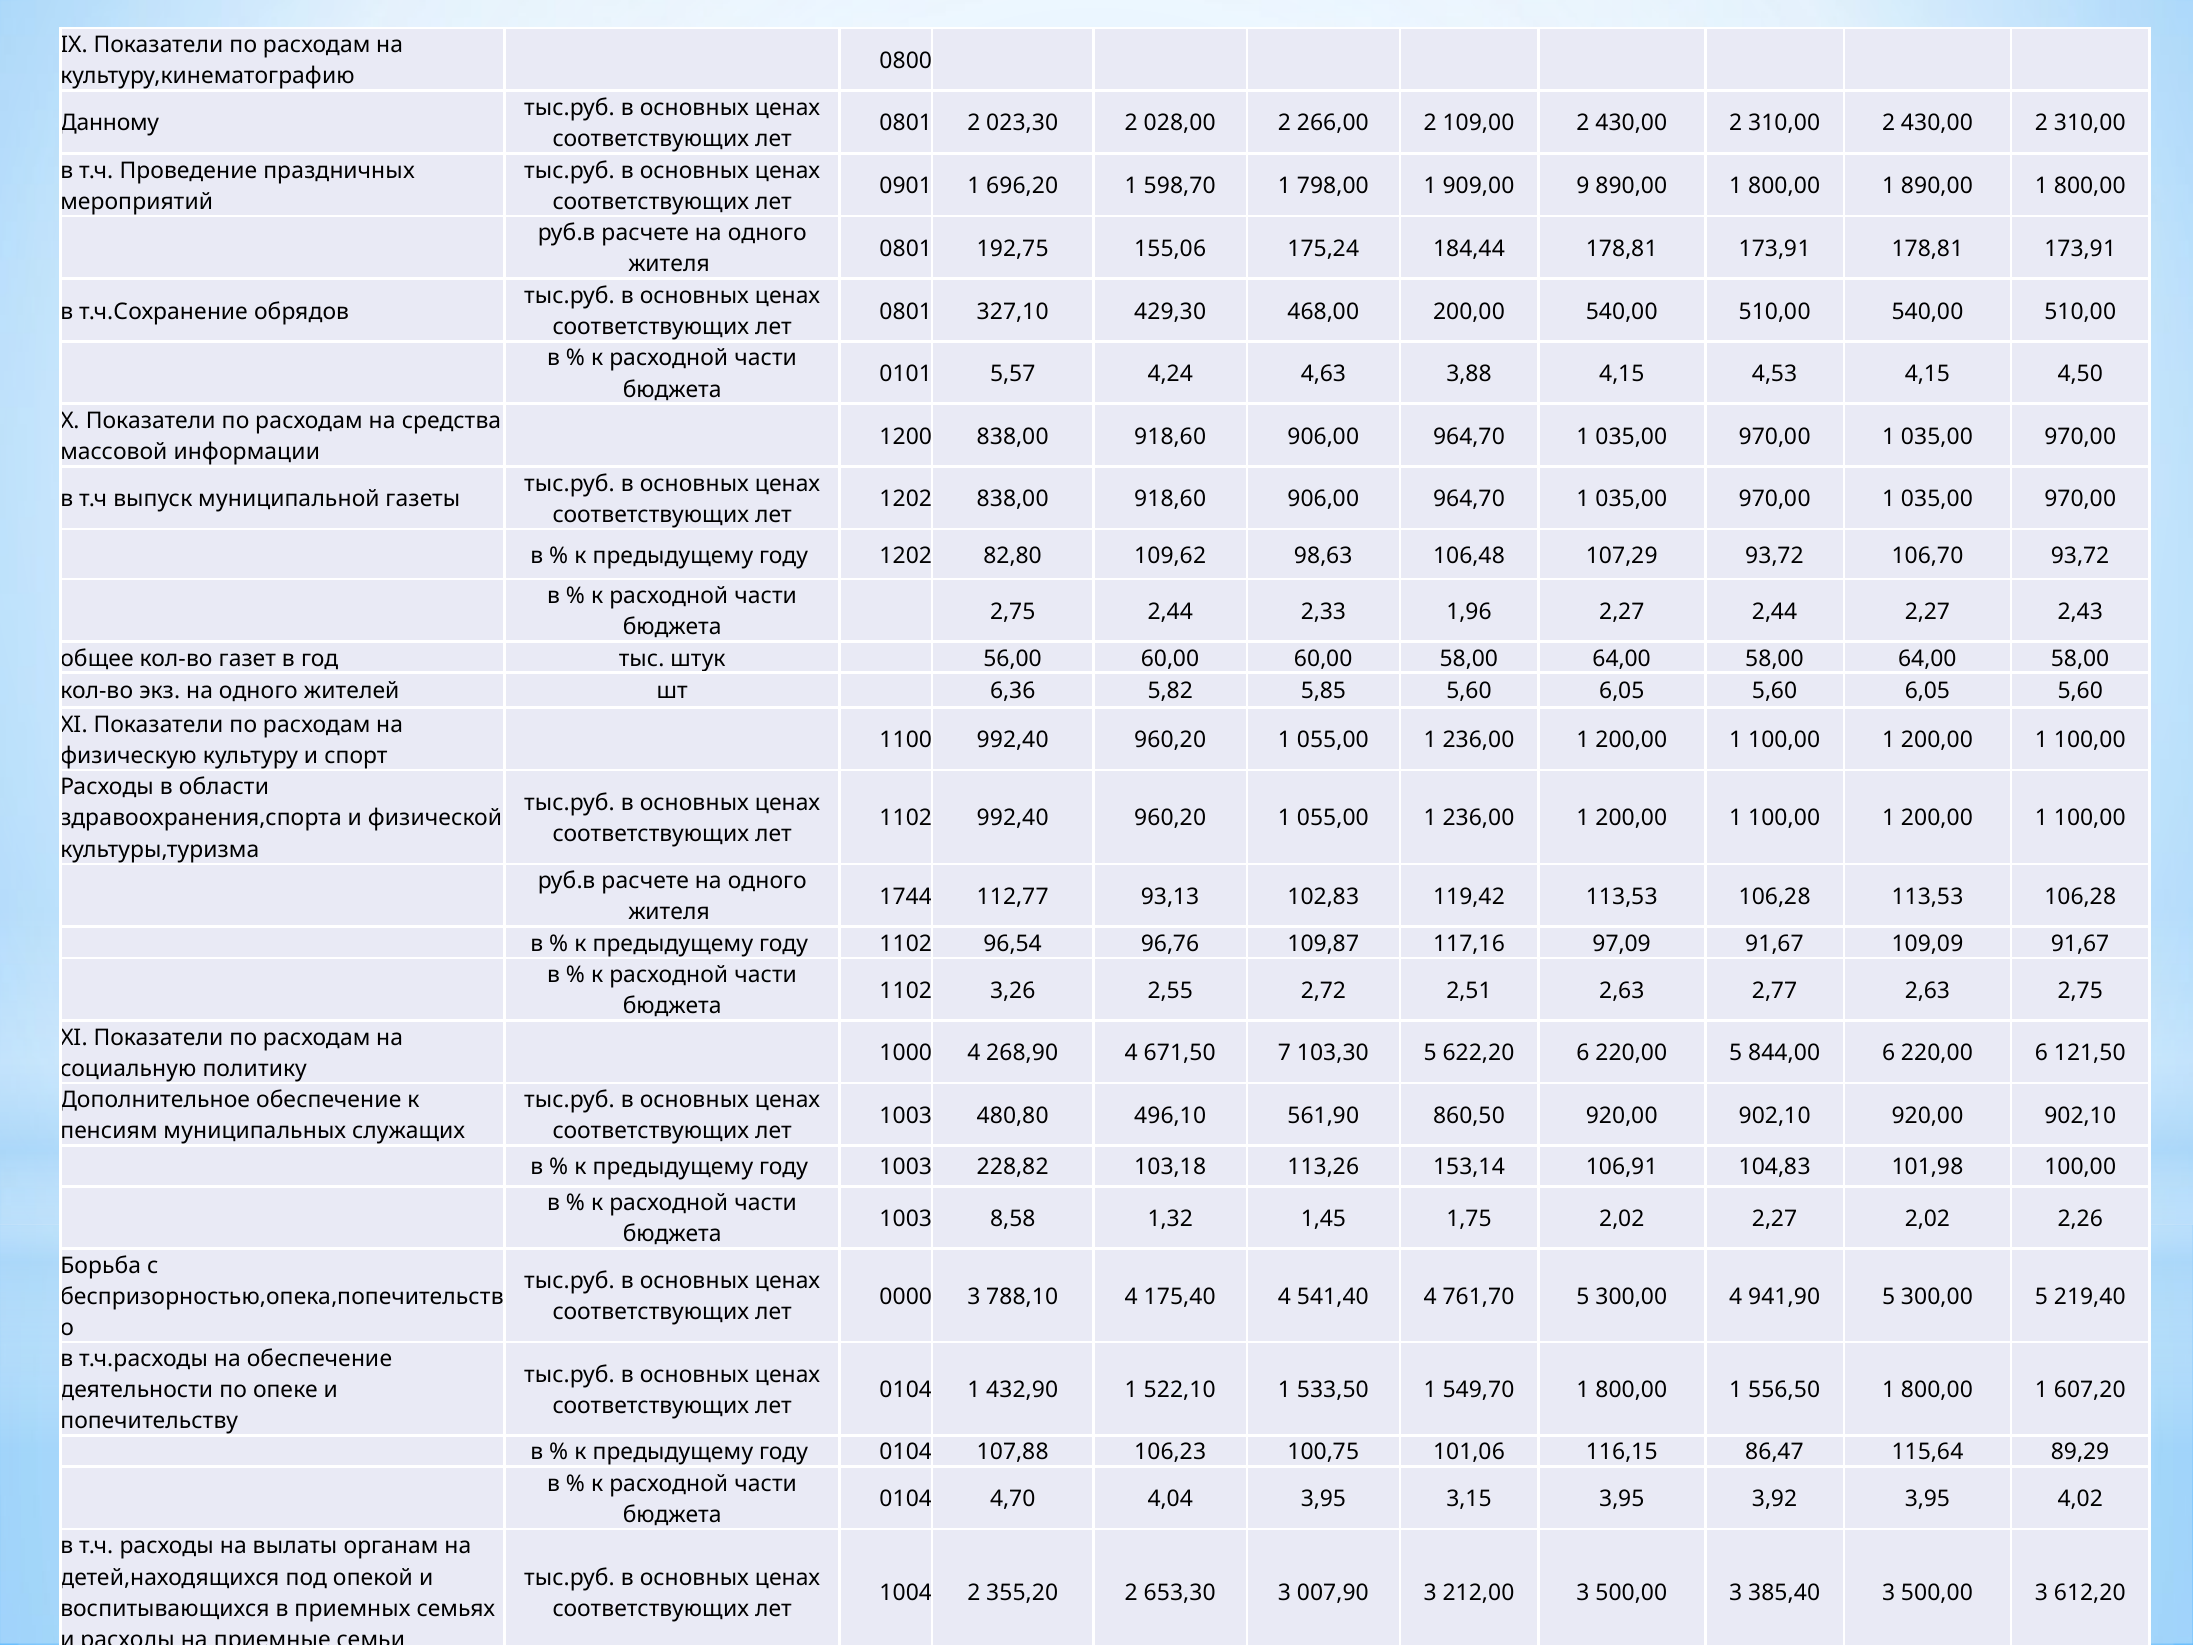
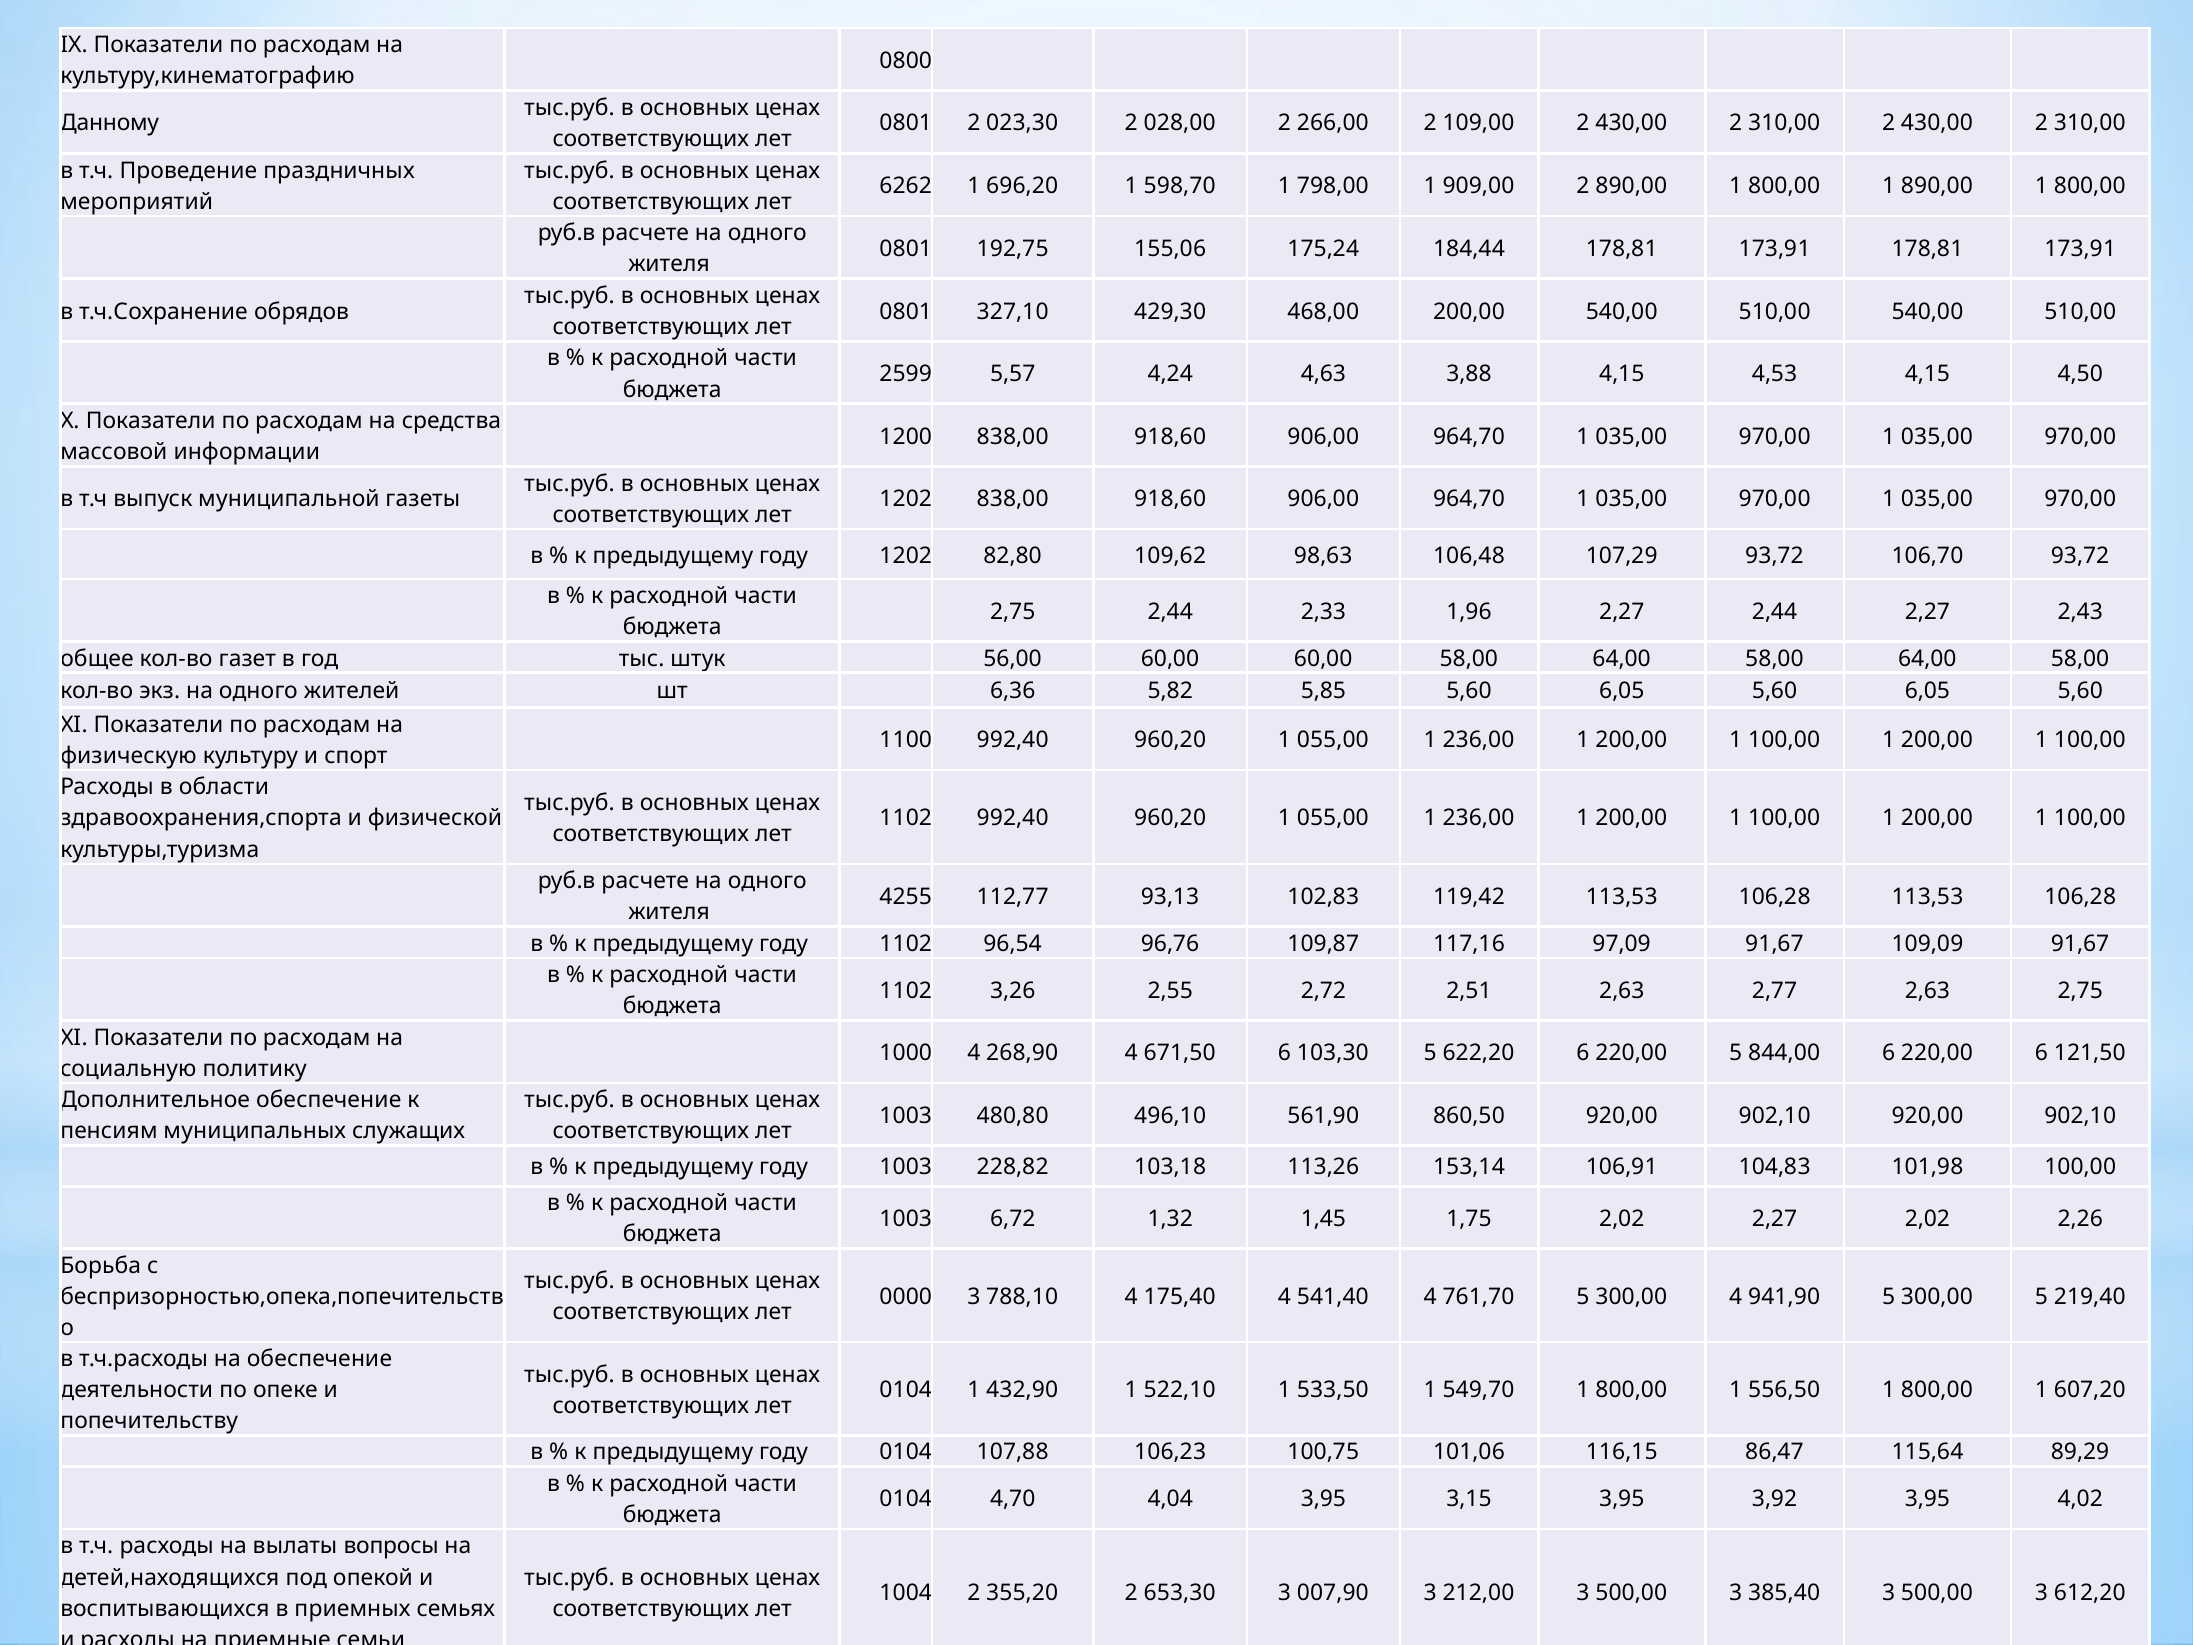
0901: 0901 -> 6262
909,00 9: 9 -> 2
0101: 0101 -> 2599
1744: 1744 -> 4255
671,50 7: 7 -> 6
8,58: 8,58 -> 6,72
органам: органам -> вопросы
